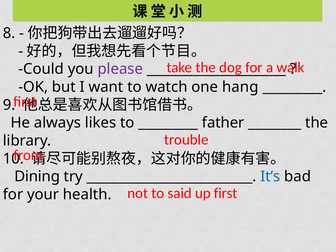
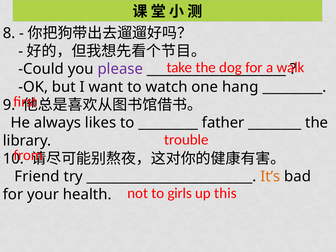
Dining: Dining -> Friend
It’s colour: blue -> orange
said: said -> girls
up first: first -> this
